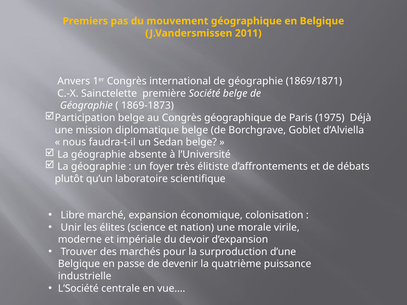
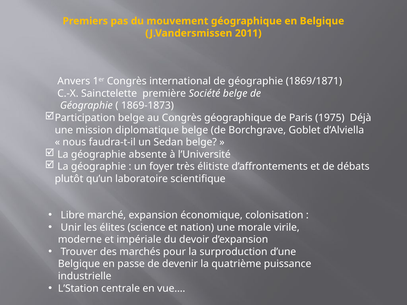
L’Société: L’Société -> L’Station
